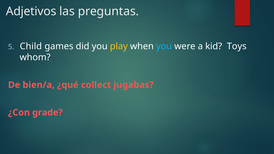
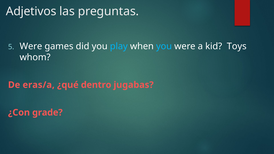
Child at (31, 46): Child -> Were
play colour: yellow -> light blue
bien/a: bien/a -> eras/a
collect: collect -> dentro
